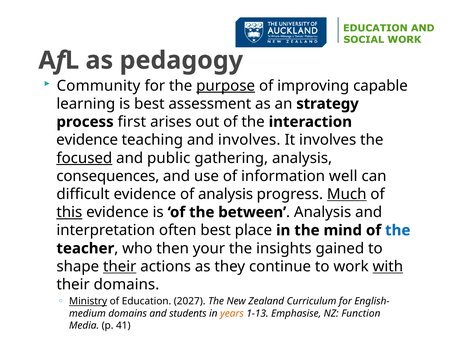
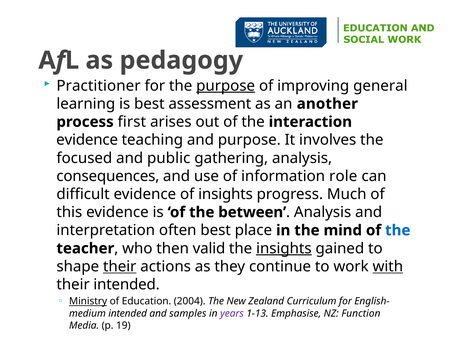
Community: Community -> Practitioner
capable: capable -> general
strategy: strategy -> another
and involves: involves -> purpose
focused underline: present -> none
well: well -> role
of analysis: analysis -> insights
Much underline: present -> none
this underline: present -> none
your: your -> valid
insights at (284, 248) underline: none -> present
their domains: domains -> intended
2027: 2027 -> 2004
domains at (128, 313): domains -> intended
students: students -> samples
years colour: orange -> purple
41: 41 -> 19
